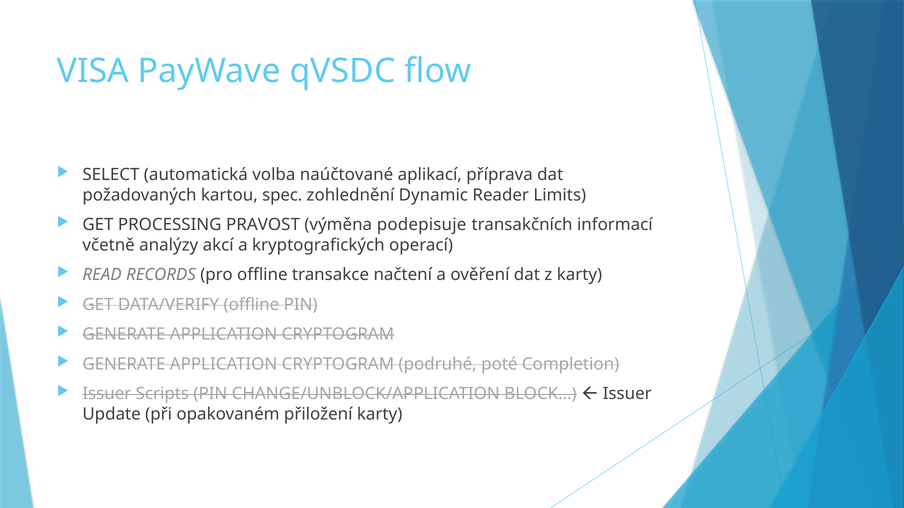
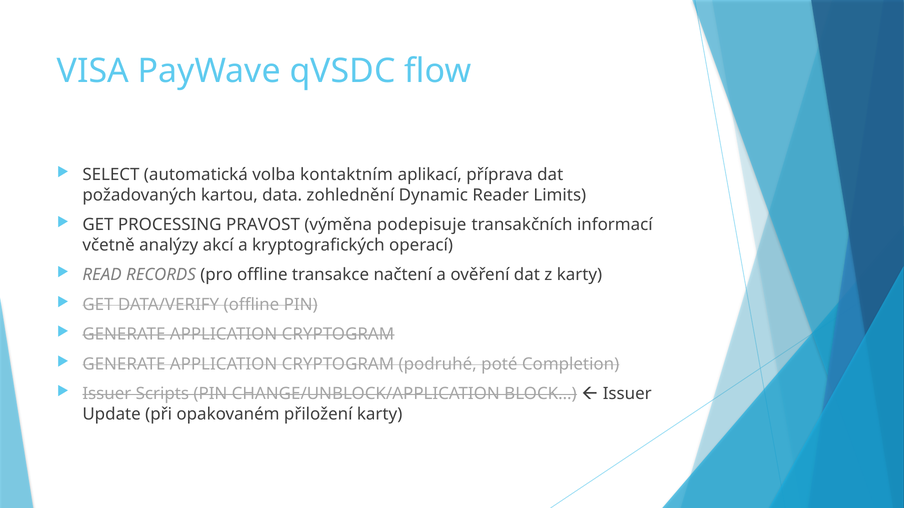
naúčtované: naúčtované -> kontaktním
spec: spec -> data
